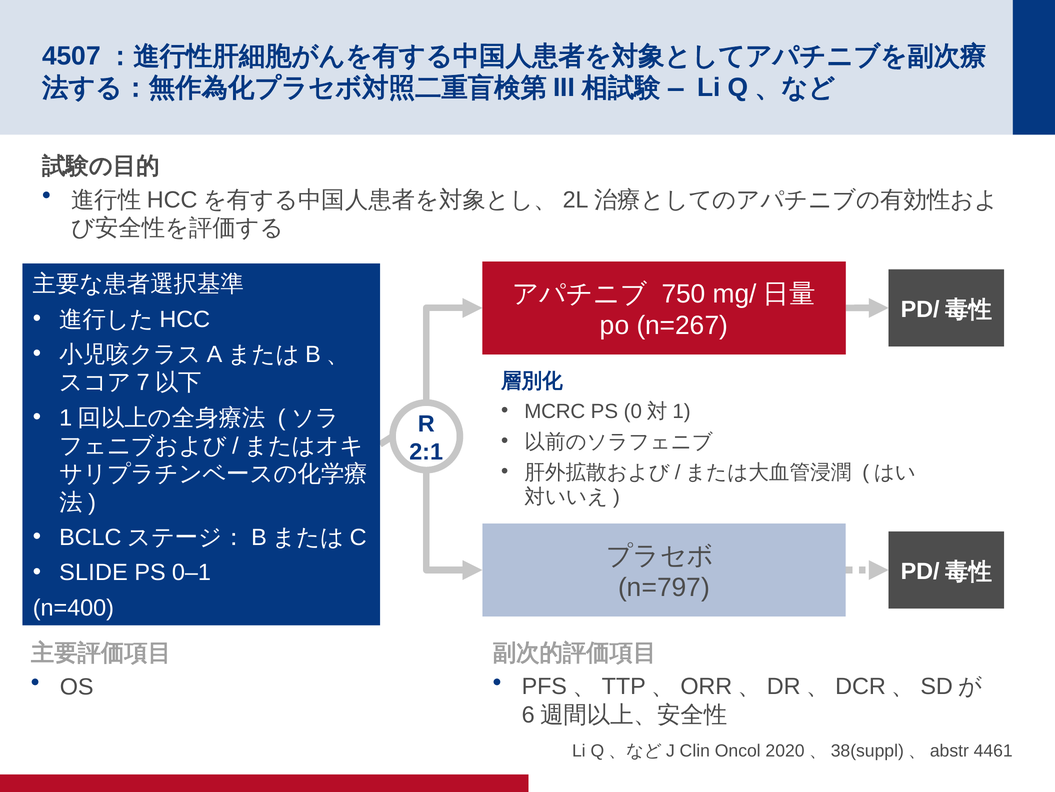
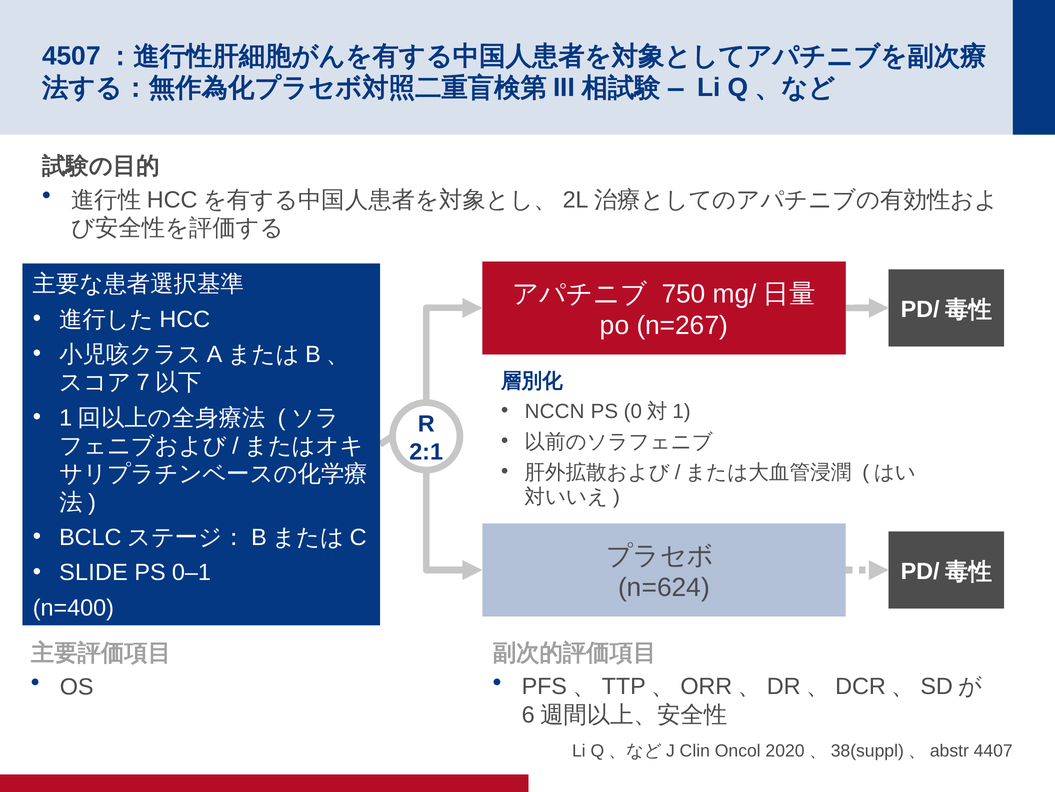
MCRC: MCRC -> NCCN
n=797: n=797 -> n=624
4461: 4461 -> 4407
